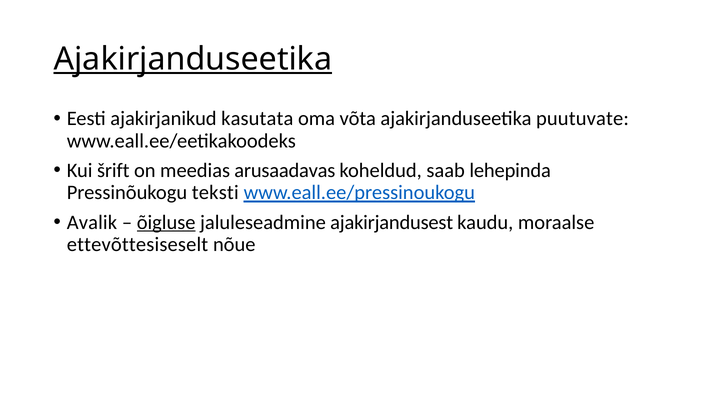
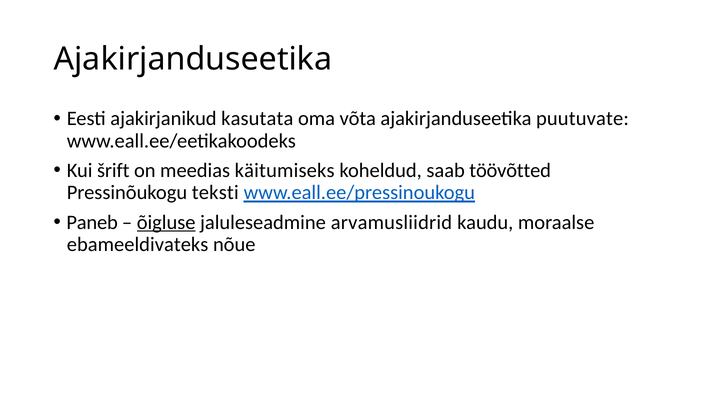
Ajakirjanduseetika at (193, 59) underline: present -> none
arusaadavas: arusaadavas -> käitumiseks
lehepinda: lehepinda -> töövõtted
Avalik: Avalik -> Paneb
ajakirjandusest: ajakirjandusest -> arvamusliidrid
ettevõttesiseselt: ettevõttesiseselt -> ebameeldivateks
